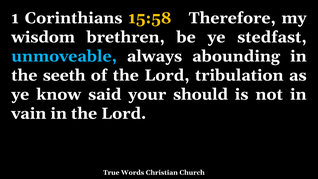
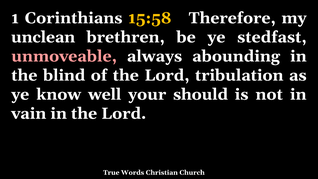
wisdom: wisdom -> unclean
unmoveable colour: light blue -> pink
seeth: seeth -> blind
said: said -> well
